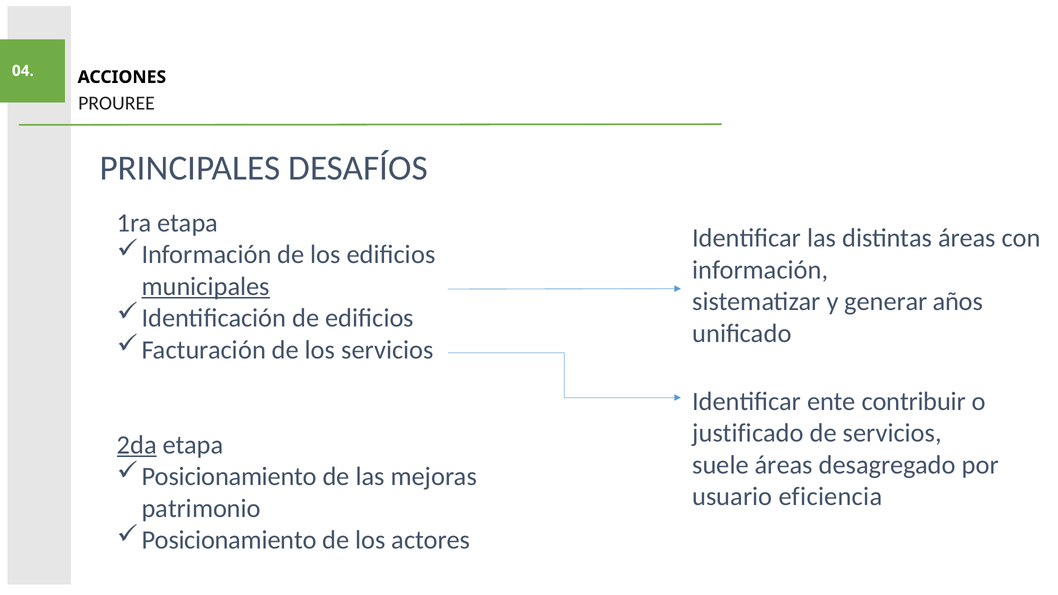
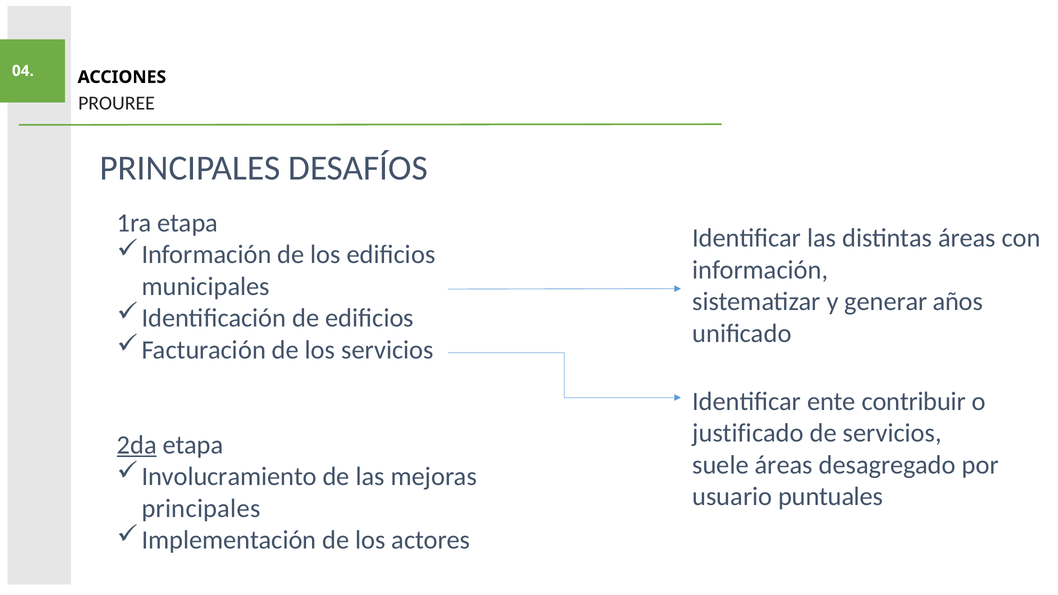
municipales underline: present -> none
Posicionamiento at (229, 477): Posicionamiento -> Involucramiento
eficiencia: eficiencia -> puntuales
patrimonio at (201, 509): patrimonio -> principales
Posicionamiento at (229, 540): Posicionamiento -> Implementación
